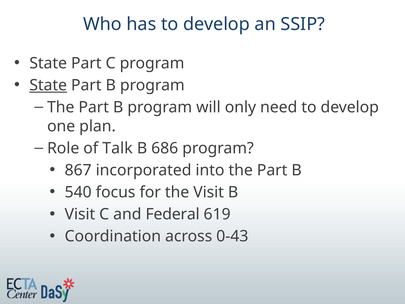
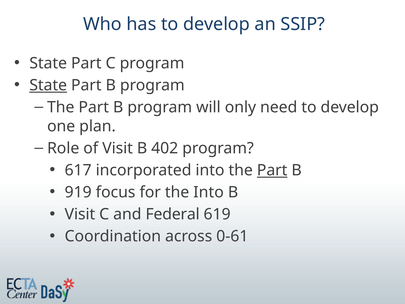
of Talk: Talk -> Visit
686: 686 -> 402
867: 867 -> 617
Part at (272, 170) underline: none -> present
540: 540 -> 919
the Visit: Visit -> Into
0-43: 0-43 -> 0-61
